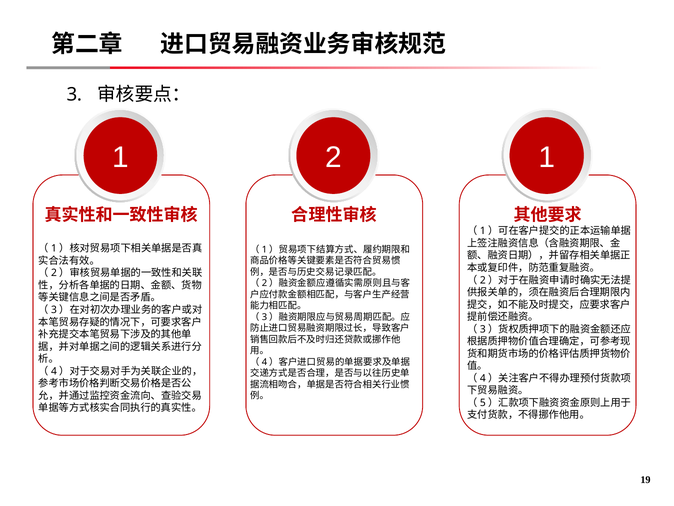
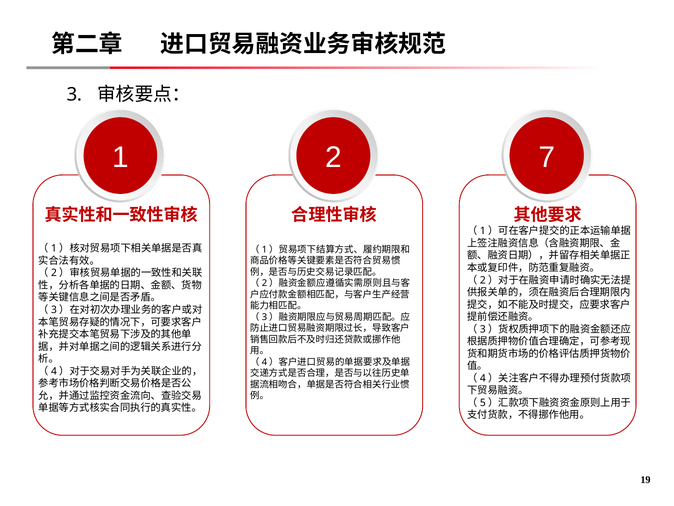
2 1: 1 -> 7
